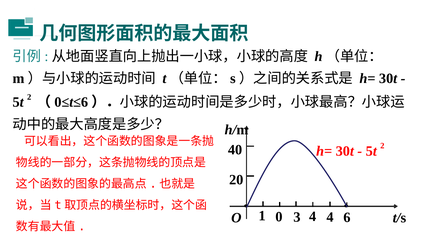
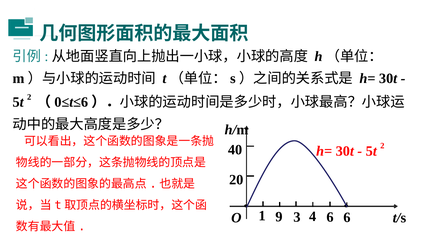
0: 0 -> 9
4 4: 4 -> 6
